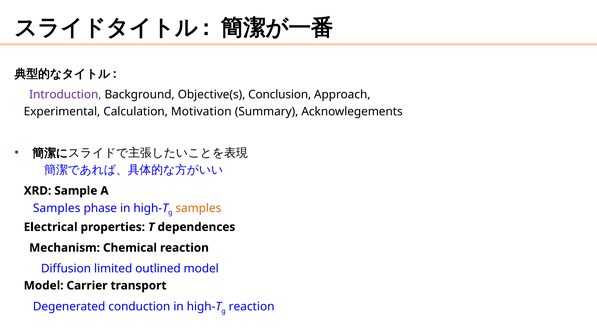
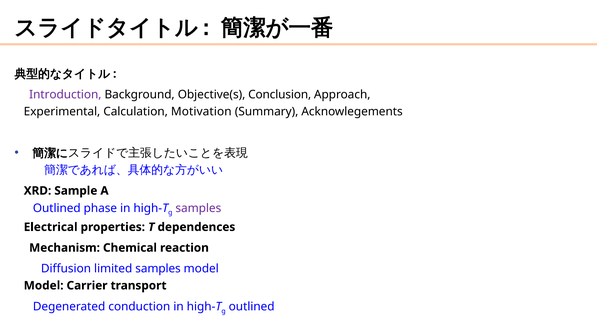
Samples at (57, 208): Samples -> Outlined
samples at (198, 208) colour: orange -> purple
limited outlined: outlined -> samples
reaction at (252, 307): reaction -> outlined
